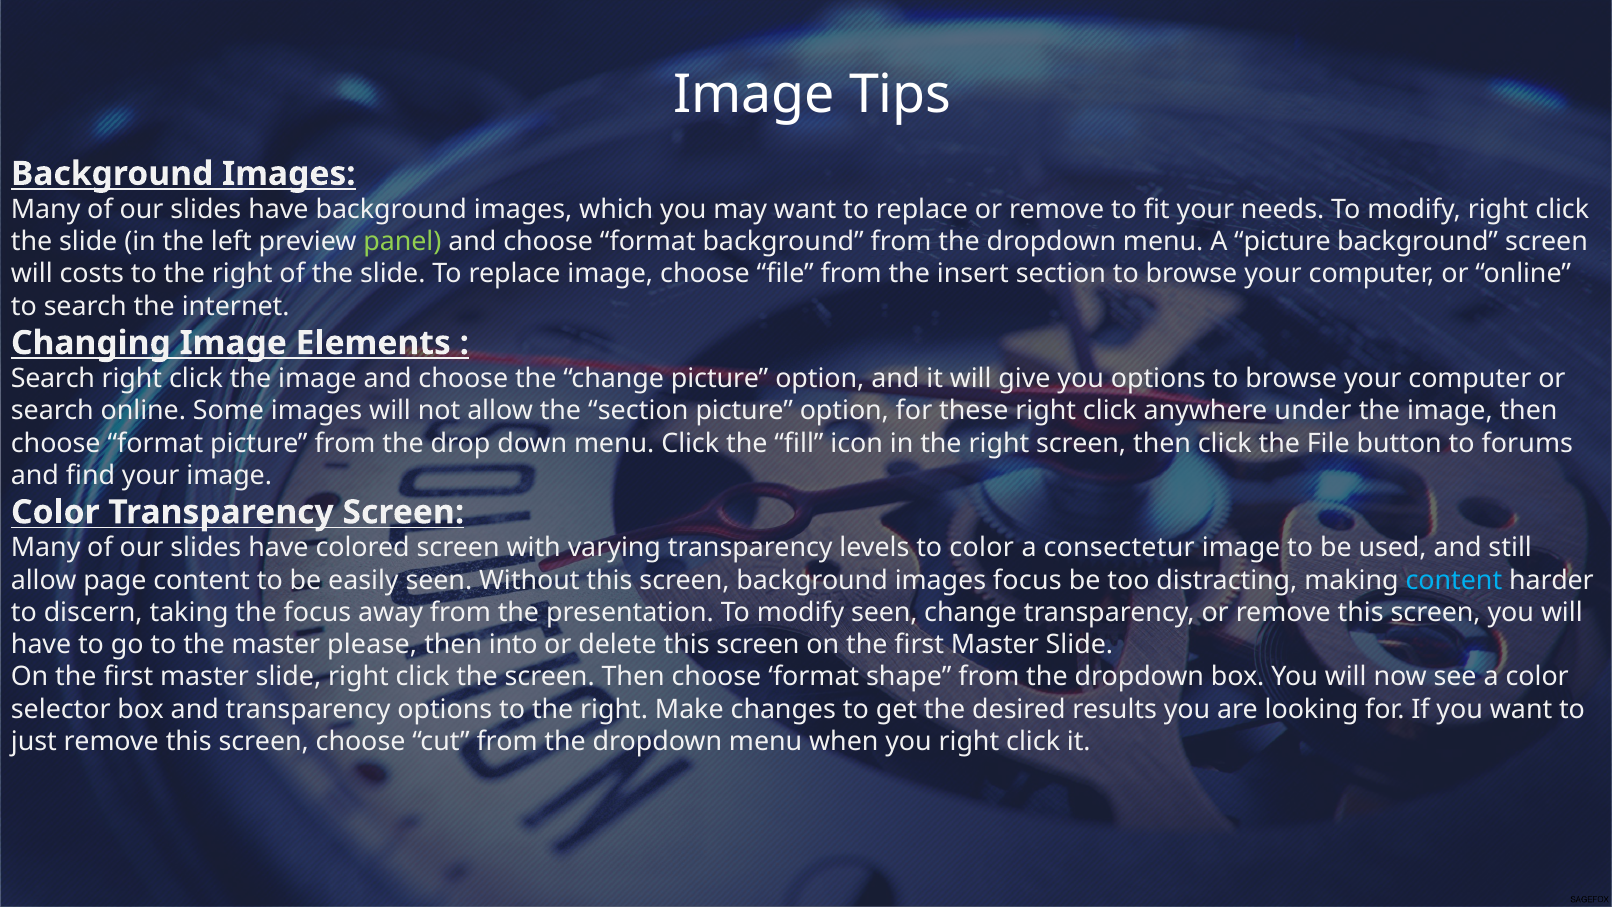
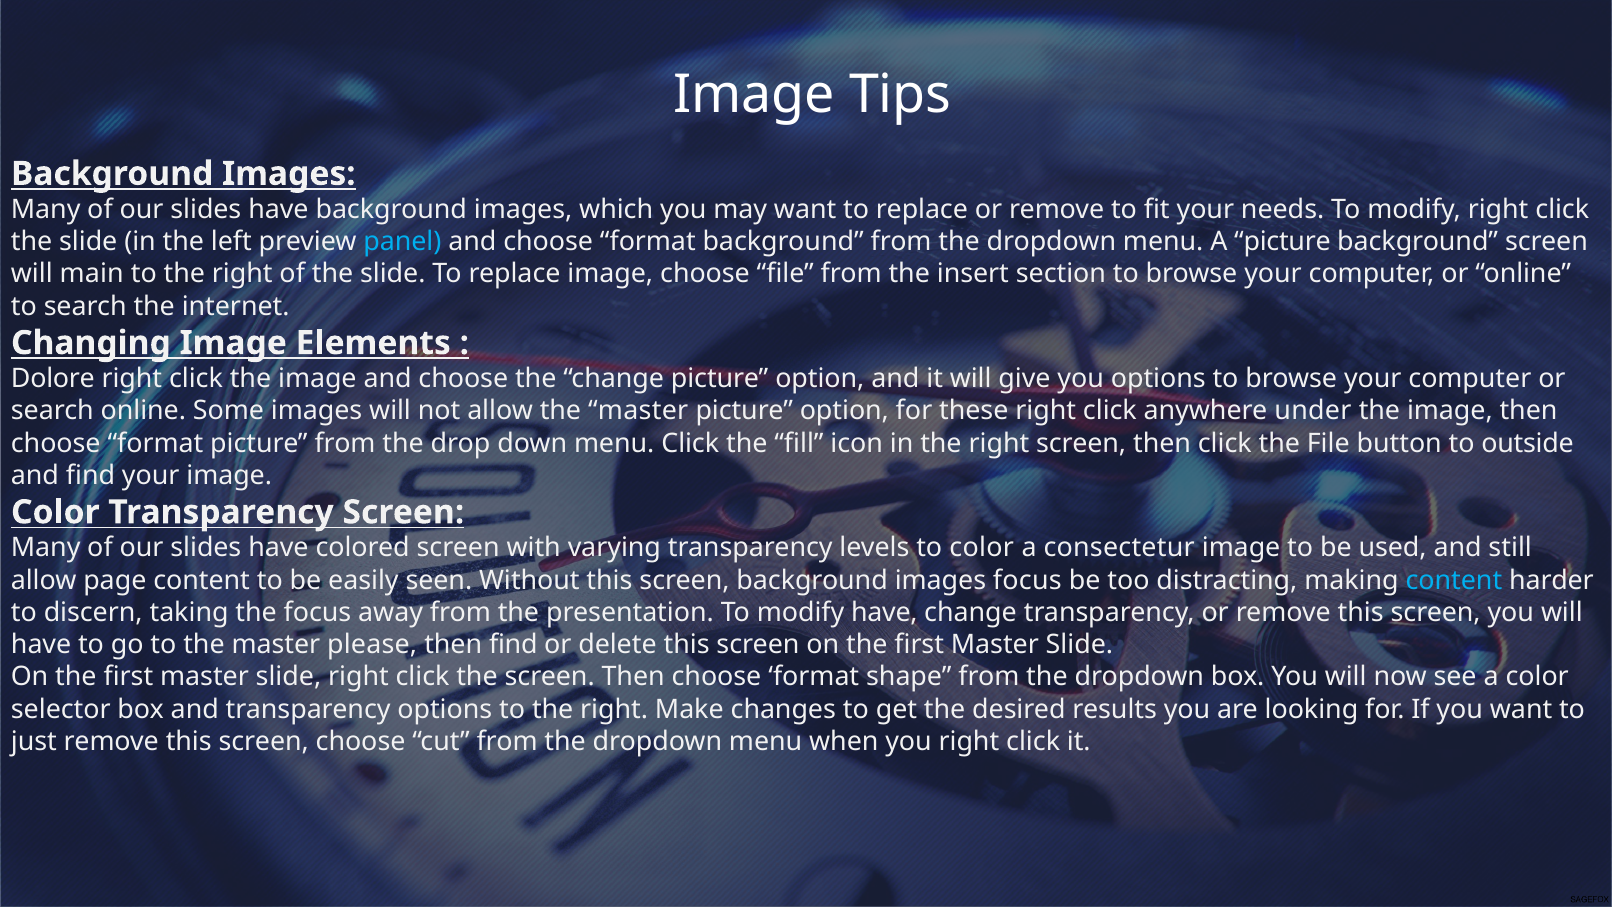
panel colour: light green -> light blue
costs: costs -> main
Search at (53, 379): Search -> Dolore
allow the section: section -> master
forums: forums -> outside
modify seen: seen -> have
then into: into -> find
